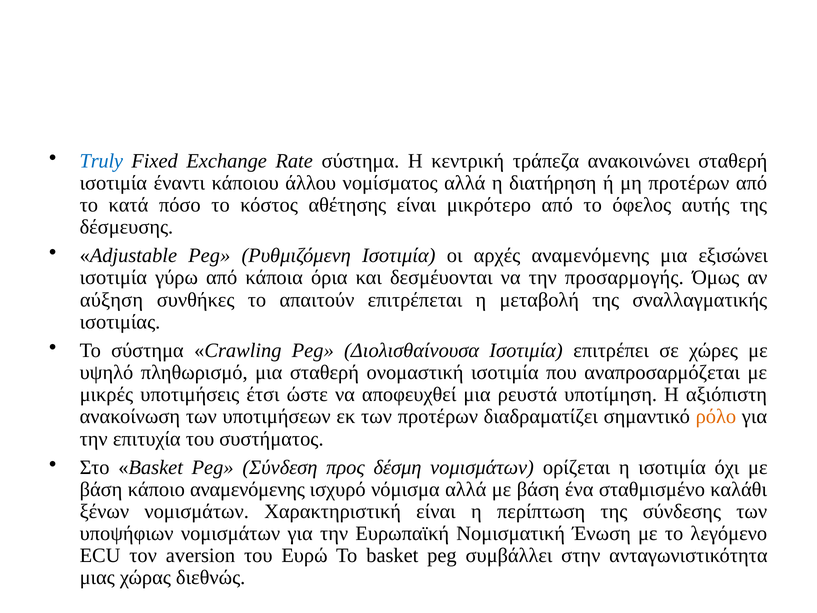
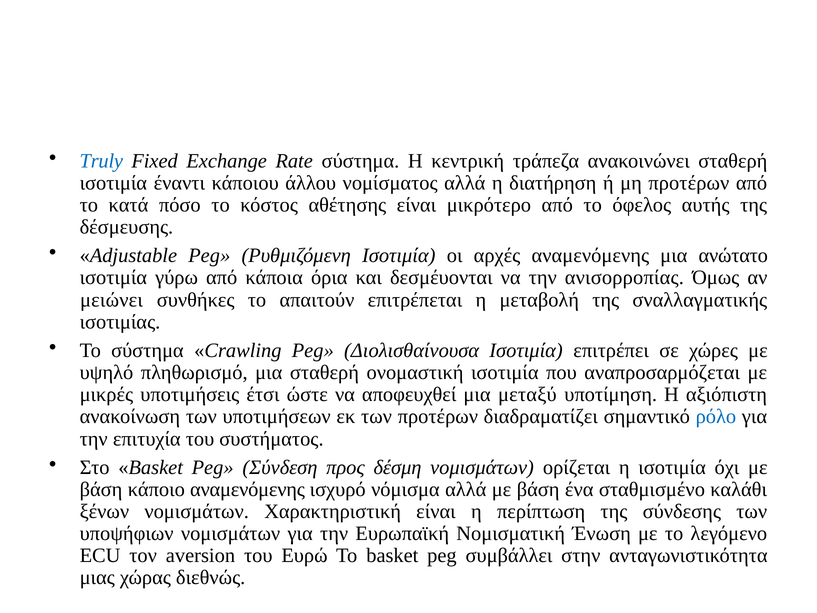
εξισώνει: εξισώνει -> ανώτατο
προσαρμογής: προσαρμογής -> ανισορροπίας
αύξηση: αύξηση -> μειώνει
ρευστά: ρευστά -> μεταξύ
ρόλο colour: orange -> blue
